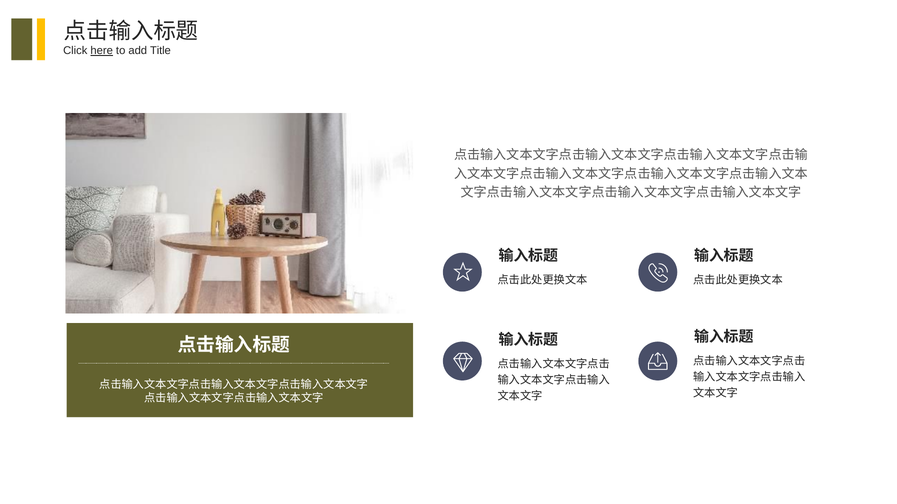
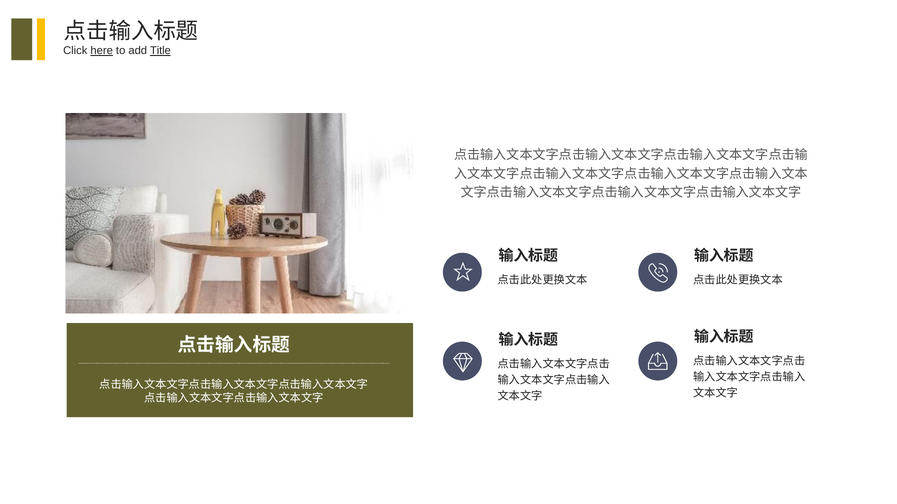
Title underline: none -> present
